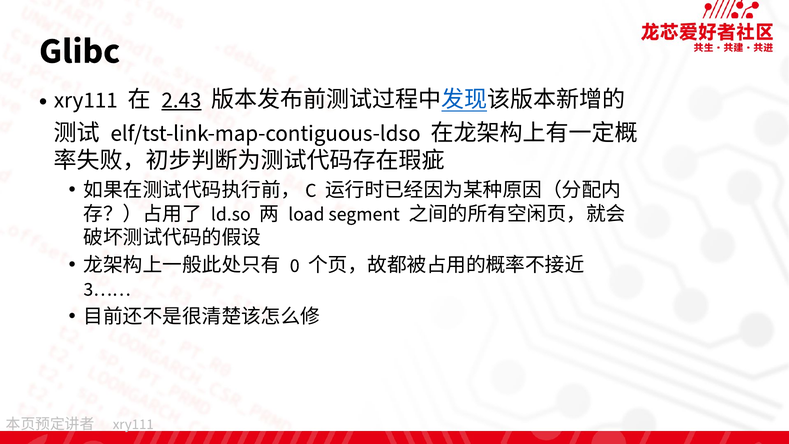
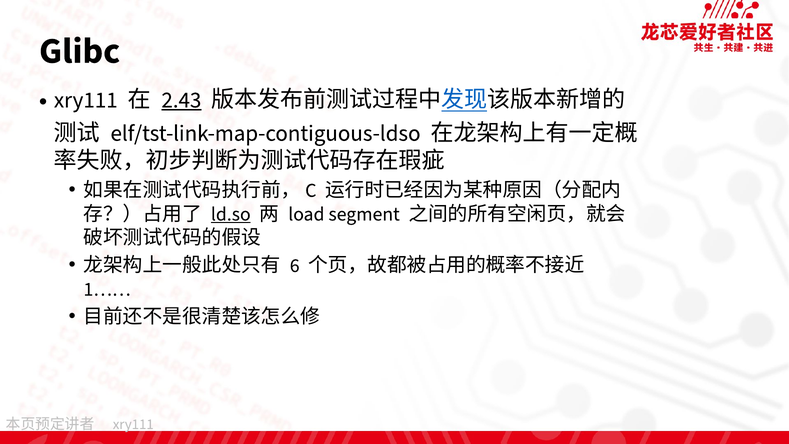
ld.so underline: none -> present
0: 0 -> 6
3……: 3…… -> 1……
